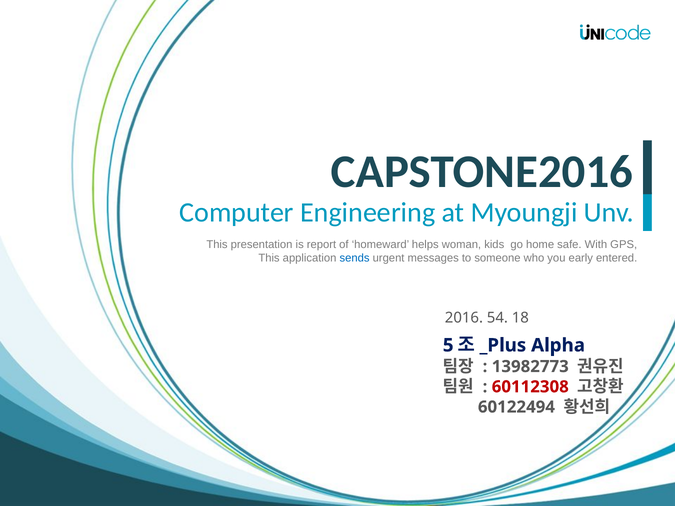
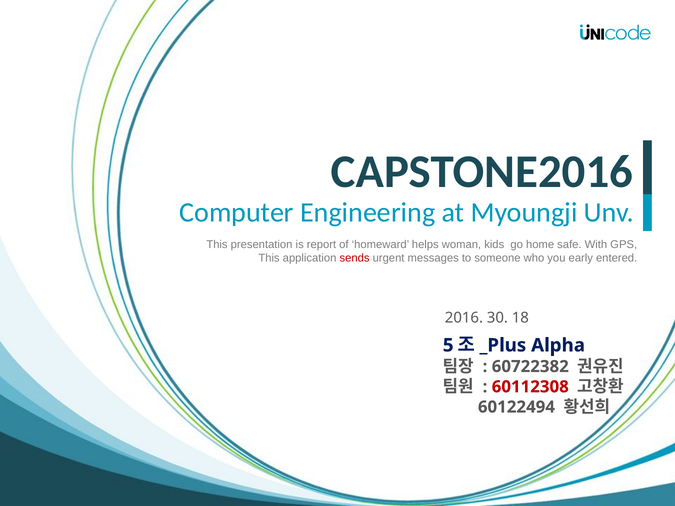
sends colour: blue -> red
54: 54 -> 30
13982773: 13982773 -> 60722382
